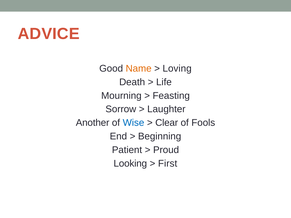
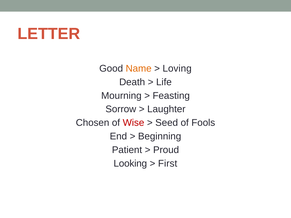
ADVICE: ADVICE -> LETTER
Another: Another -> Chosen
Wise colour: blue -> red
Clear: Clear -> Seed
